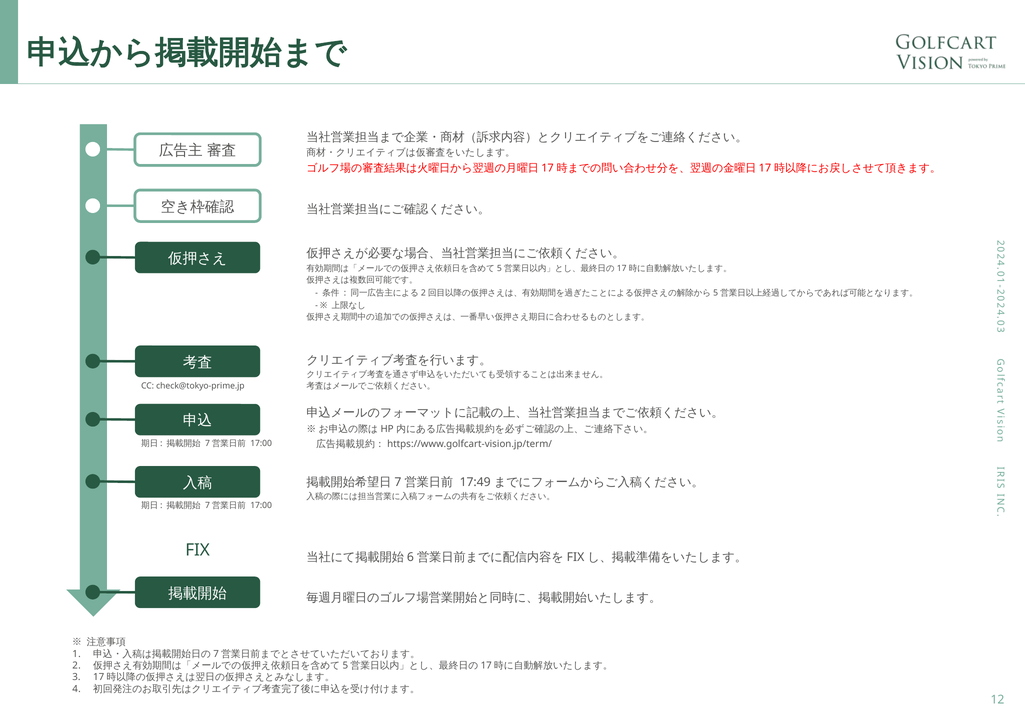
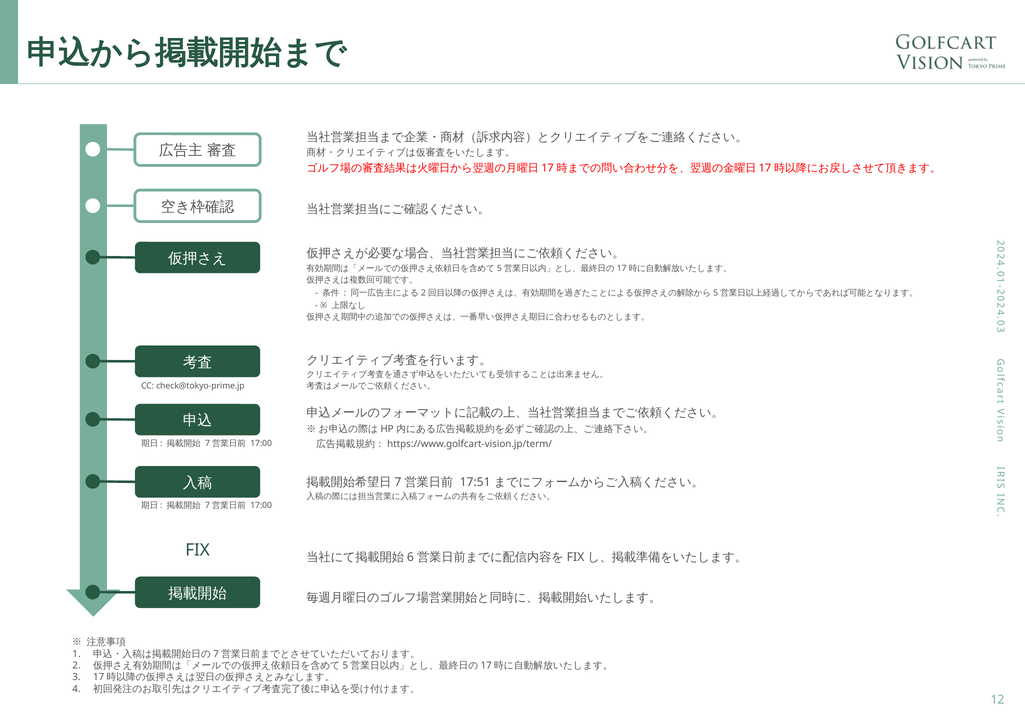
17:49: 17:49 -> 17:51
